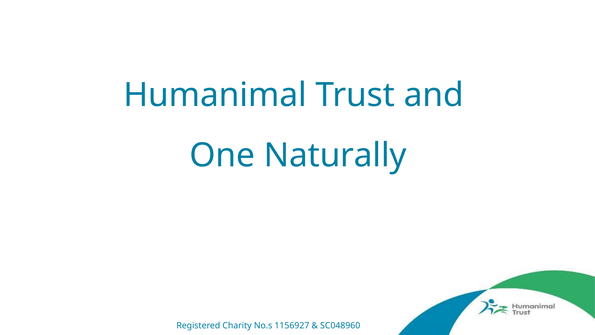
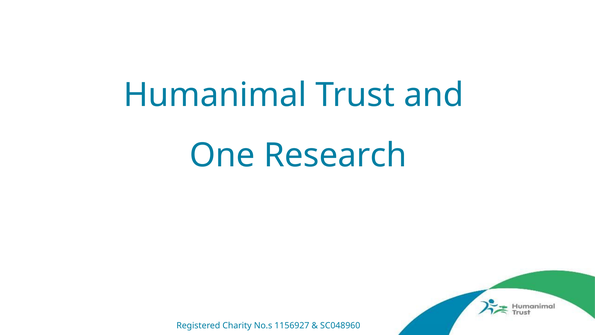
Naturally: Naturally -> Research
